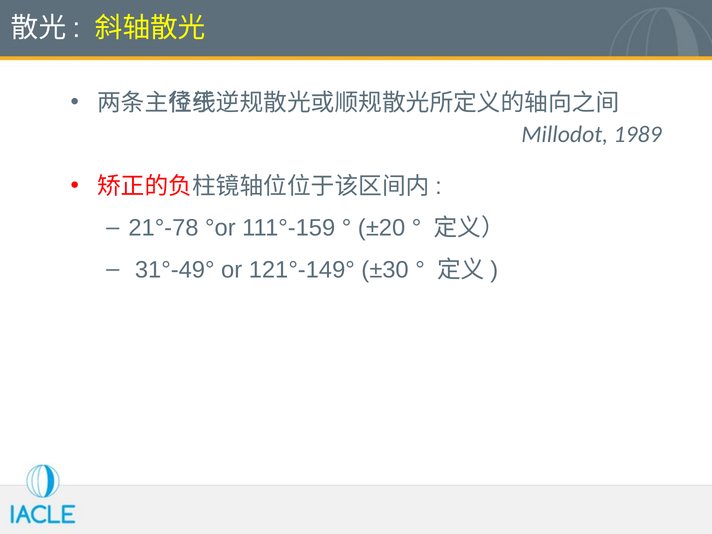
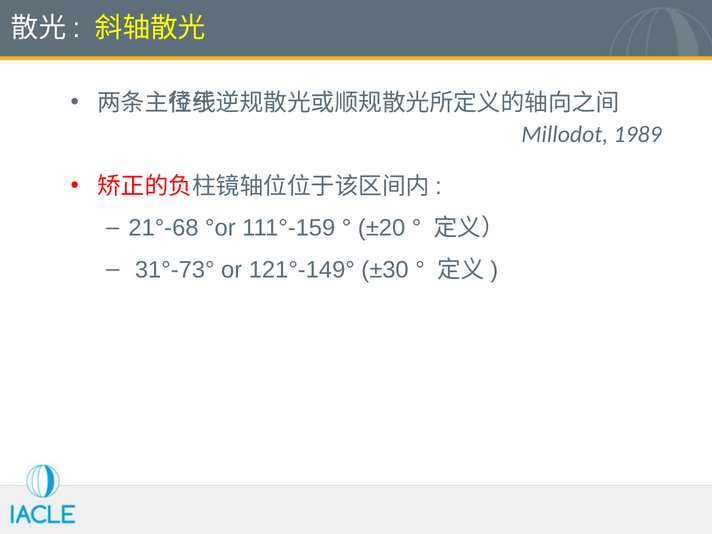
21°-78: 21°-78 -> 21°-68
31°-49°: 31°-49° -> 31°-73°
